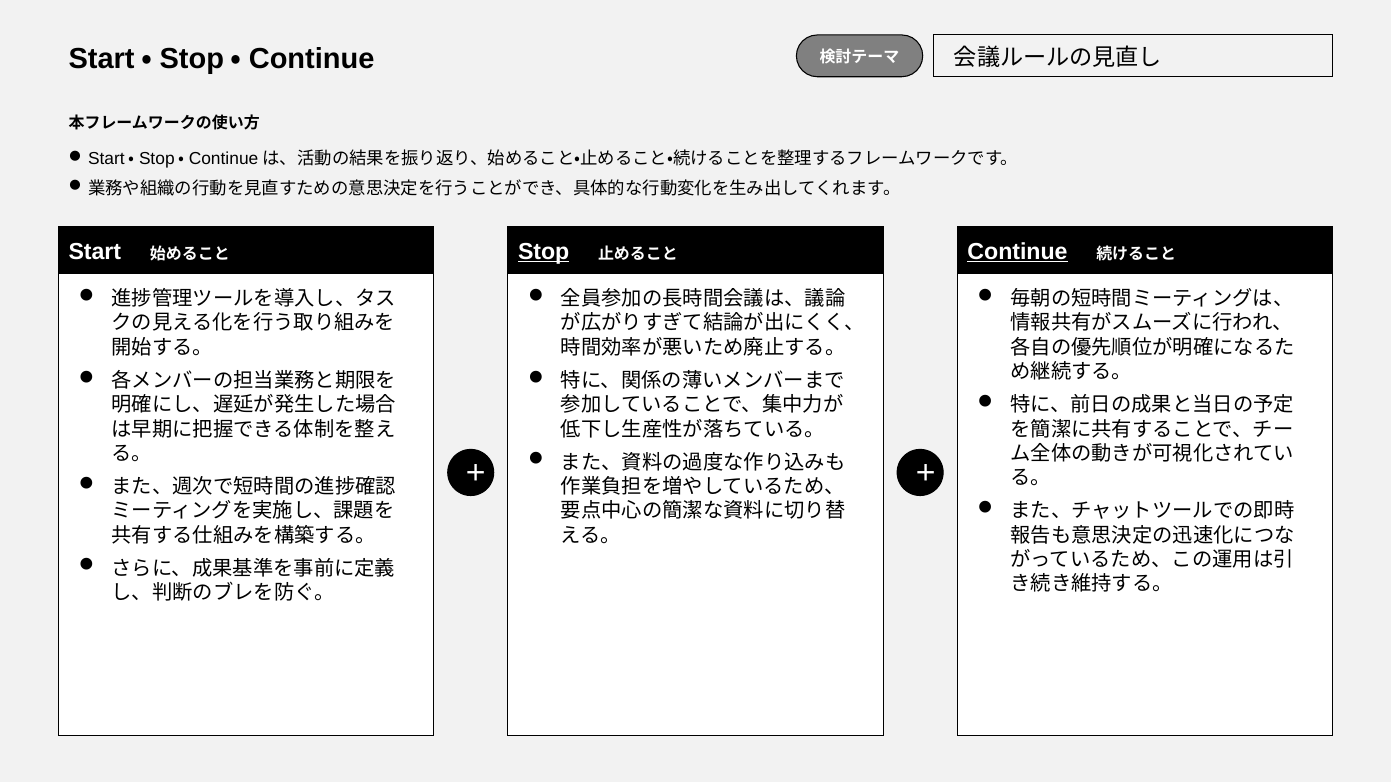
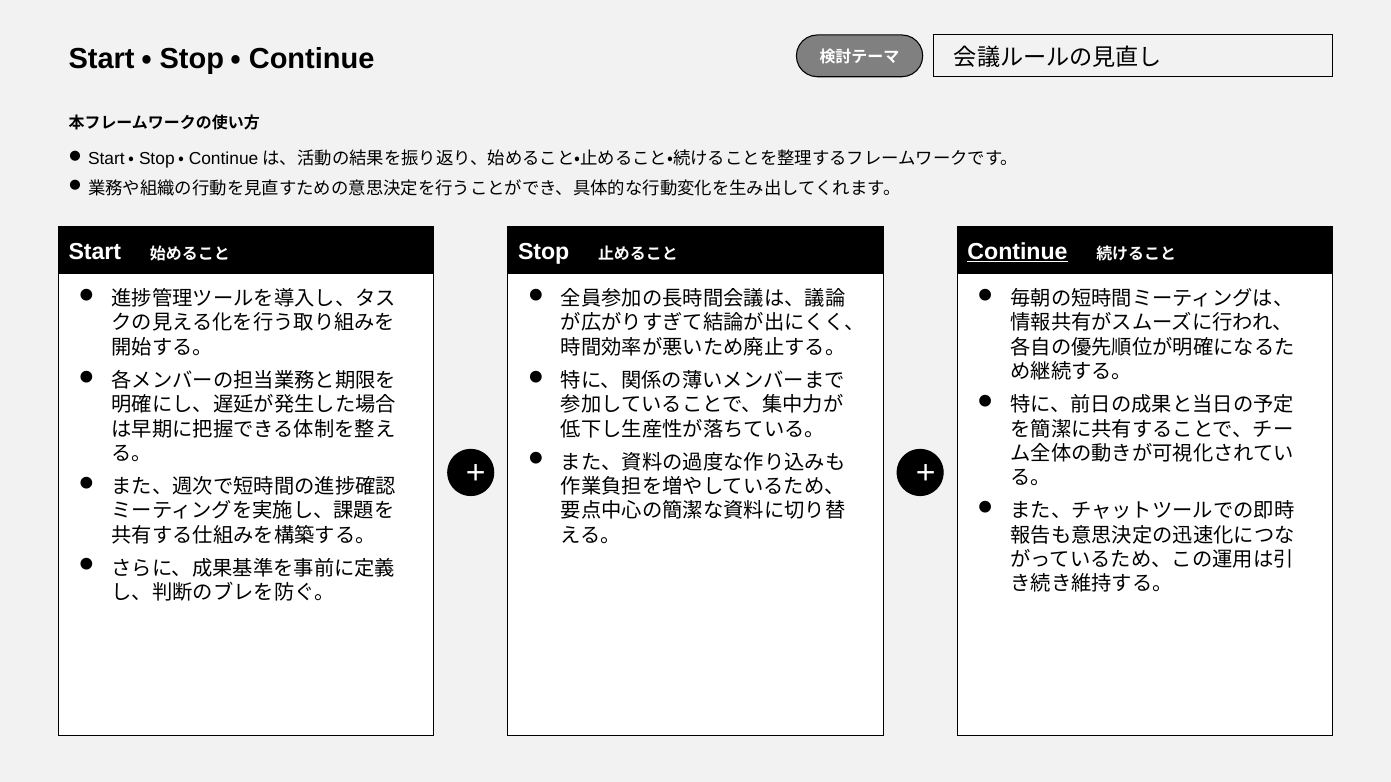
Stop underline: present -> none
